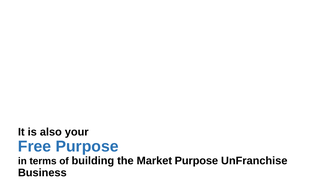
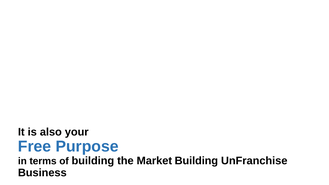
Market Purpose: Purpose -> Building
